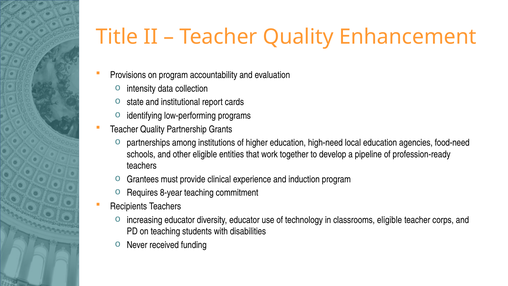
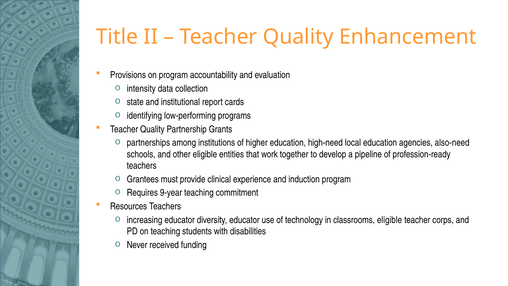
food-need: food-need -> also-need
8-year: 8-year -> 9-year
Recipients: Recipients -> Resources
